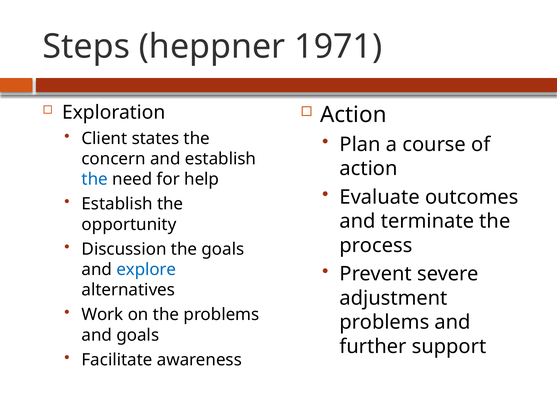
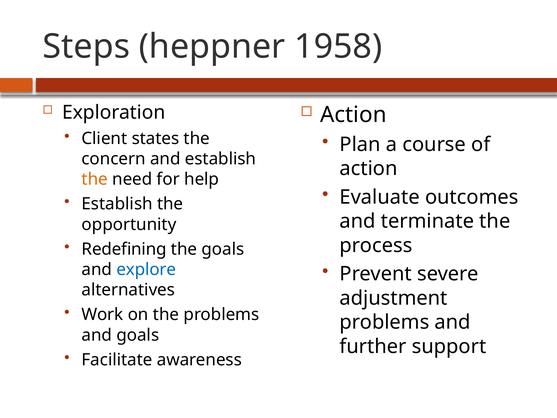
1971: 1971 -> 1958
the at (95, 179) colour: blue -> orange
Discussion: Discussion -> Redefining
